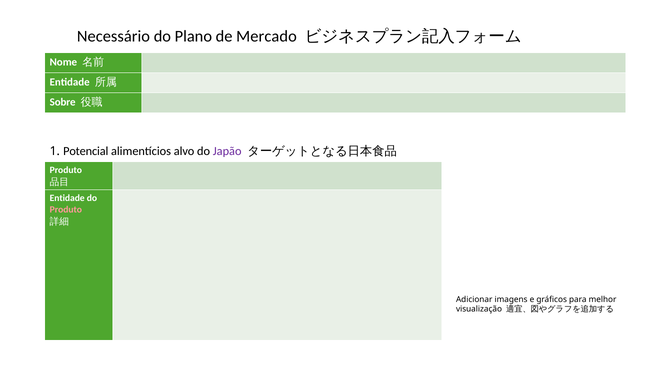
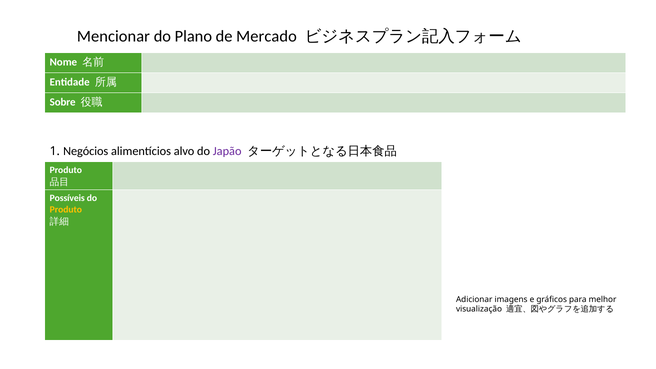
Necessário: Necessário -> Mencionar
Potencial: Potencial -> Negócios
Entidade at (67, 198): Entidade -> Possíveis
Produto at (66, 210) colour: pink -> yellow
